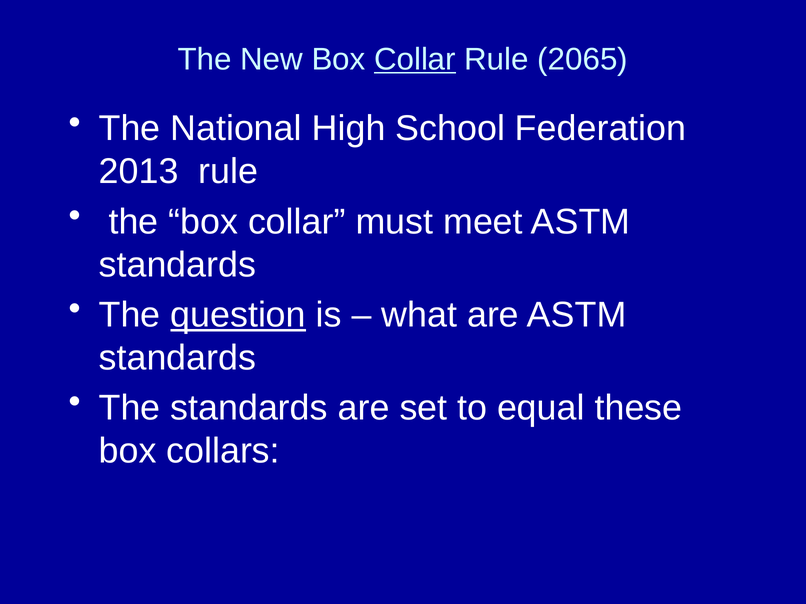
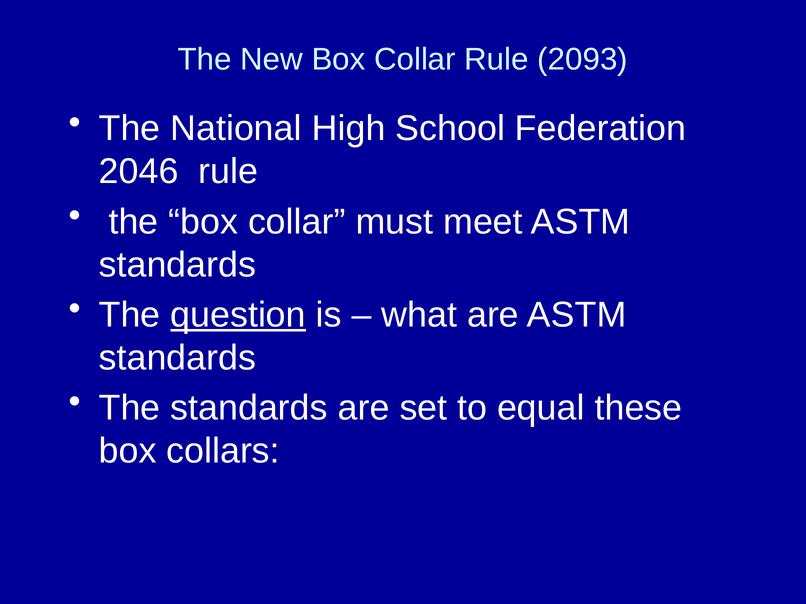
Collar at (415, 59) underline: present -> none
2065: 2065 -> 2093
2013: 2013 -> 2046
